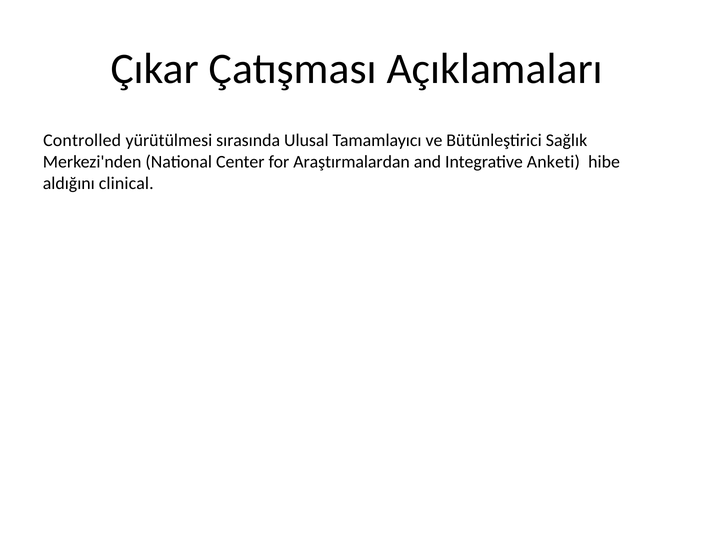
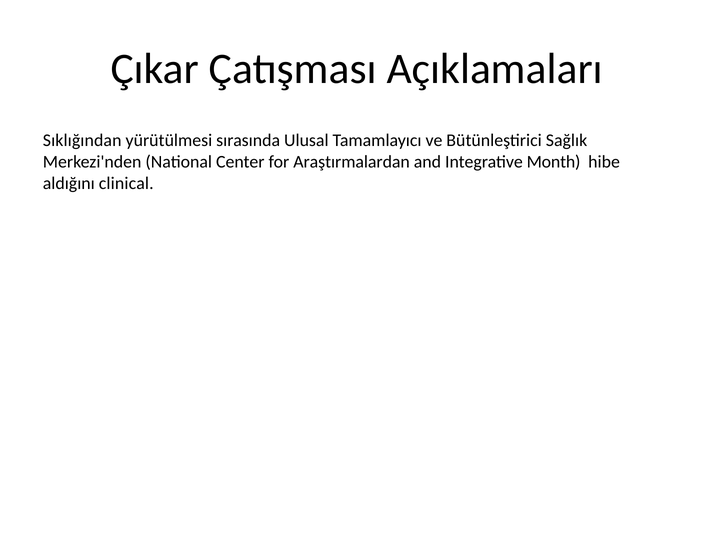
Controlled: Controlled -> Sıklığından
Anketi: Anketi -> Month
